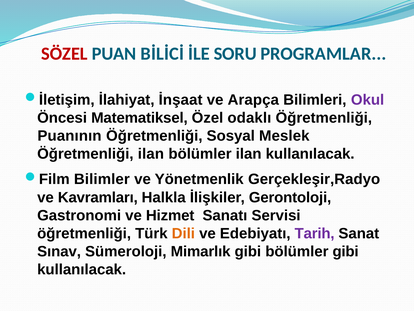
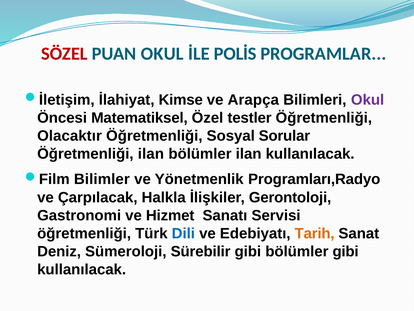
PUAN BİLİCİ: BİLİCİ -> OKUL
SORU: SORU -> POLİS
İnşaat: İnşaat -> Kimse
odaklı: odaklı -> testler
Puanının: Puanının -> Olacaktır
Meslek: Meslek -> Sorular
Gerçekleşir,Radyo: Gerçekleşir,Radyo -> Programları,Radyo
Kavramları: Kavramları -> Çarpılacak
Dili colour: orange -> blue
Tarih colour: purple -> orange
Sınav: Sınav -> Deniz
Mimarlık: Mimarlık -> Sürebilir
